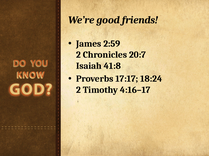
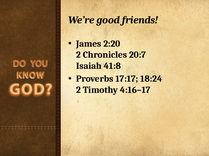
2:59: 2:59 -> 2:20
